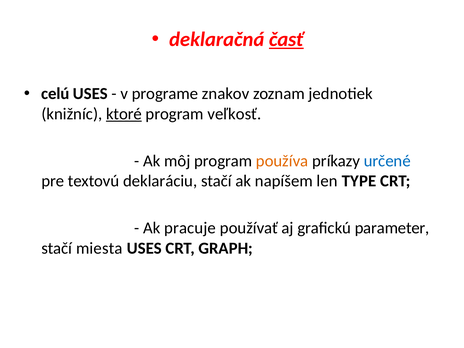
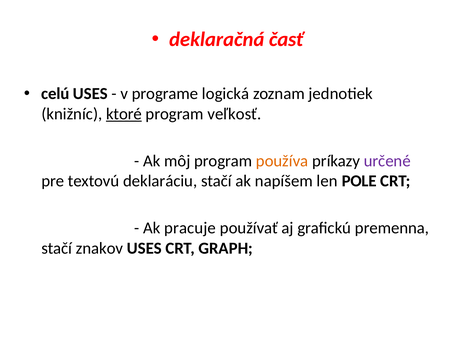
časť underline: present -> none
znakov: znakov -> logická
určené colour: blue -> purple
TYPE: TYPE -> POLE
parameter: parameter -> premenna
miesta: miesta -> znakov
